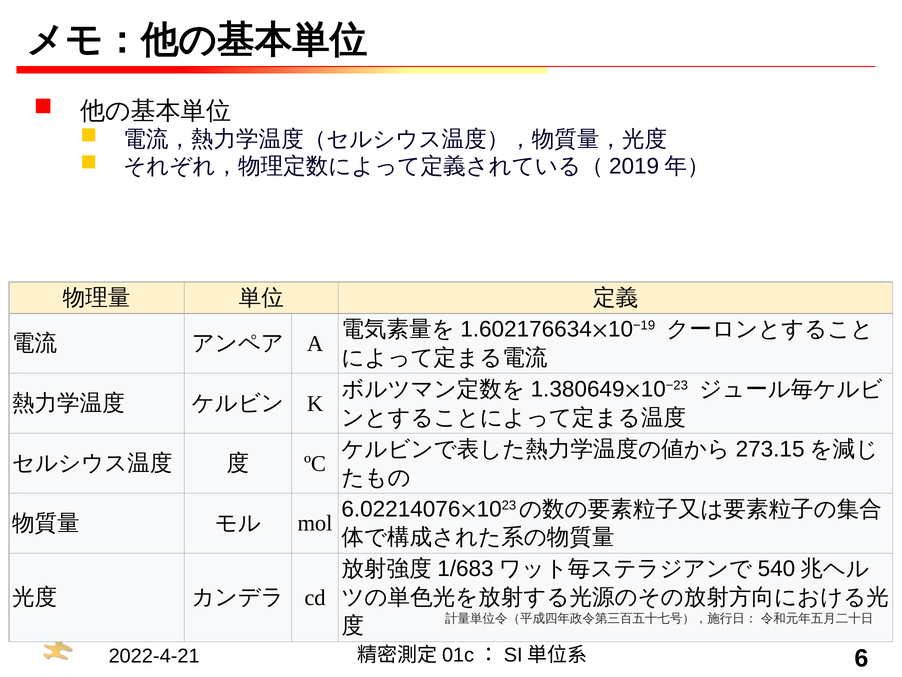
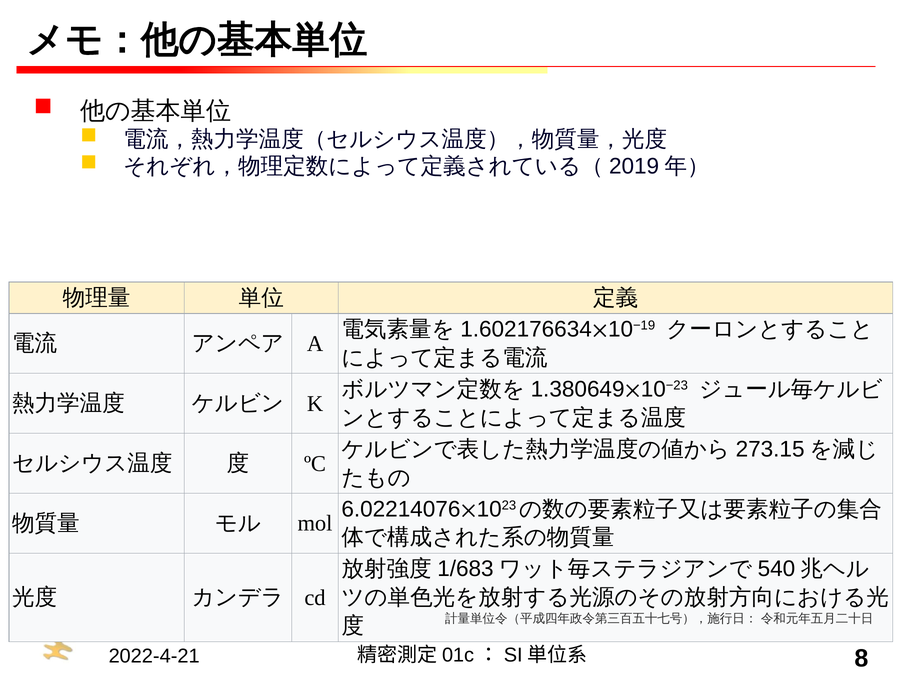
6: 6 -> 8
